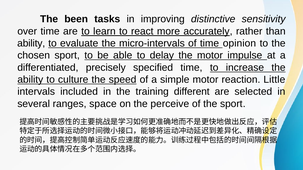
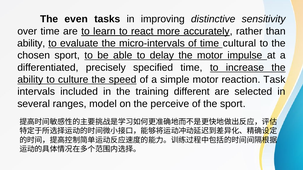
been: been -> even
opinion: opinion -> cultural
Little: Little -> Task
space: space -> model
